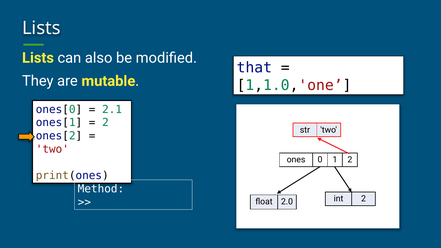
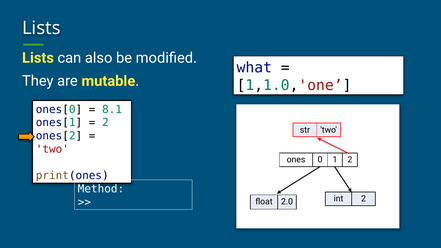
that: that -> what
2.1: 2.1 -> 8.1
